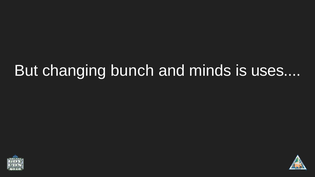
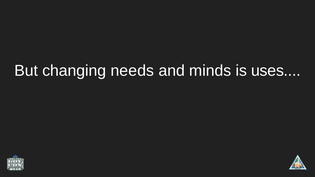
bunch: bunch -> needs
